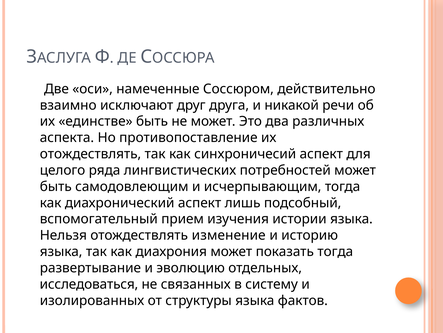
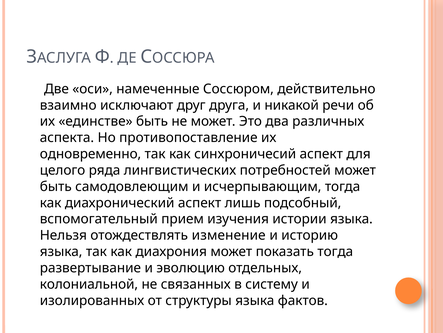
отождествлять at (90, 154): отождествлять -> одновременно
исследоваться: исследоваться -> колониальной
